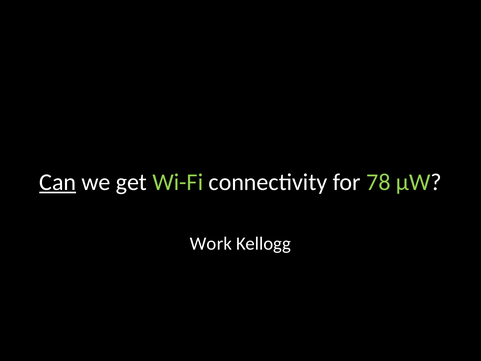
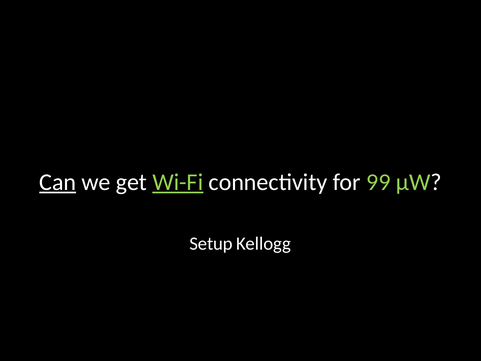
Wi-Fi underline: none -> present
78: 78 -> 99
Work: Work -> Setup
